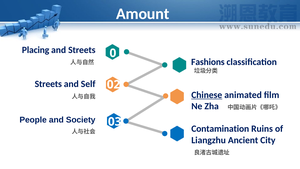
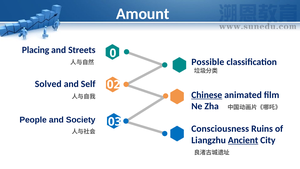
Fashions: Fashions -> Possible
Streets at (48, 84): Streets -> Solved
Contamination: Contamination -> Consciousness
Ancient underline: none -> present
